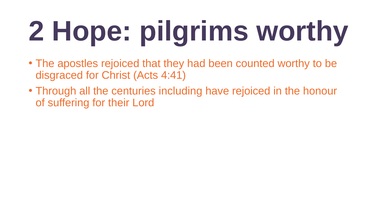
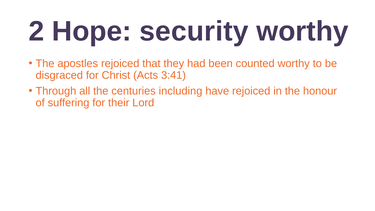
pilgrims: pilgrims -> security
4:41: 4:41 -> 3:41
